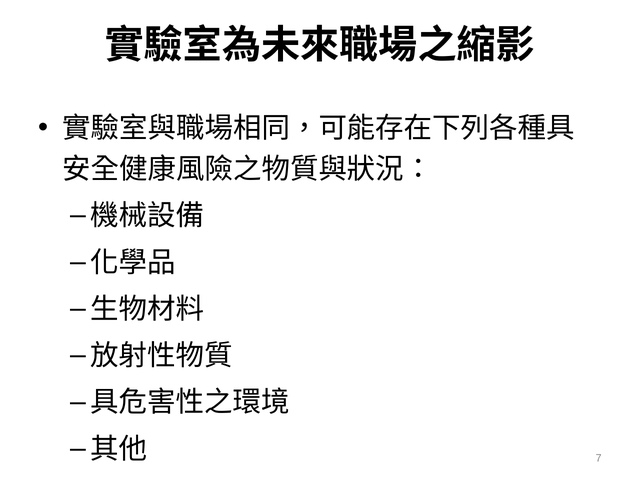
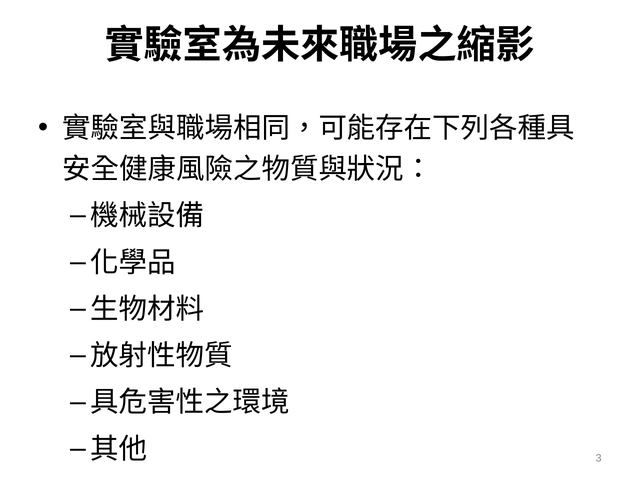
7: 7 -> 3
